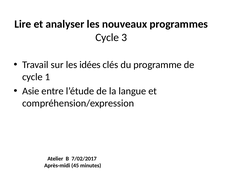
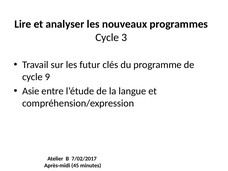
idées: idées -> futur
1: 1 -> 9
